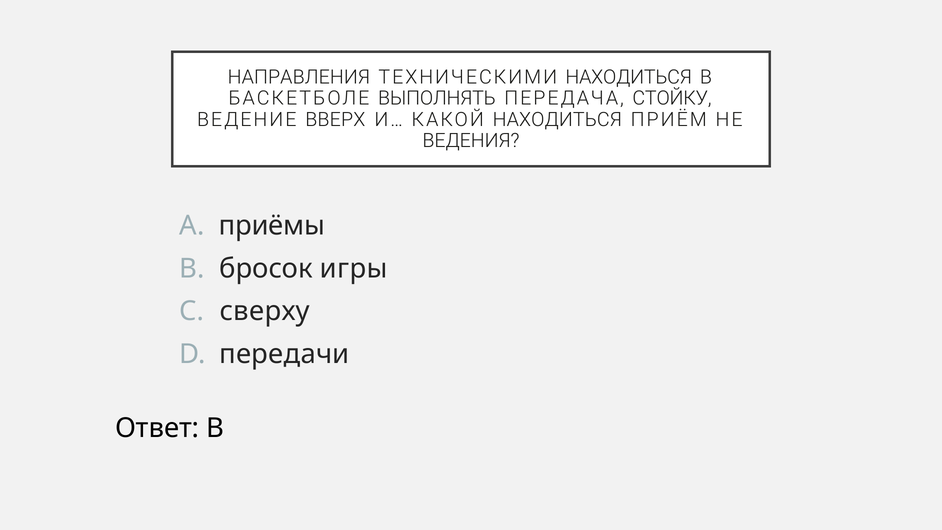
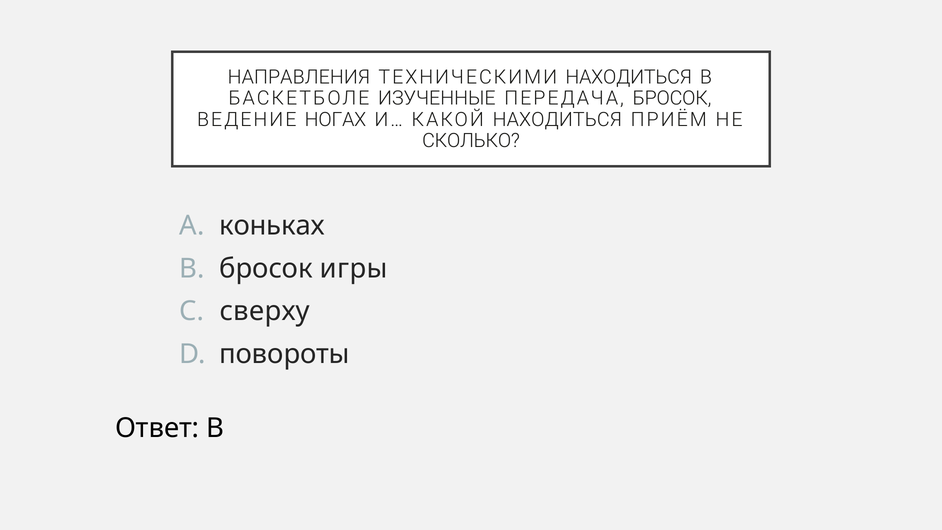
ВЫПОЛНЯТЬ: ВЫПОЛНЯТЬ -> ИЗУЧЕННЫЕ
ПЕРЕДАЧА СТОЙКУ: СТОЙКУ -> БРОСОК
ВВЕРХ: ВВЕРХ -> НОГАХ
ВЕДЕНИЯ: ВЕДЕНИЯ -> СКОЛЬКО
приёмы: приёмы -> коньках
передачи: передачи -> повороты
